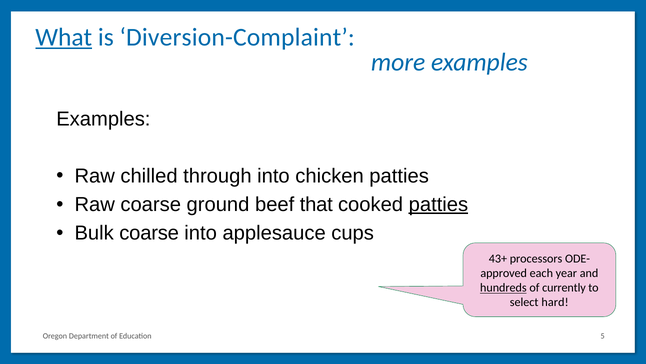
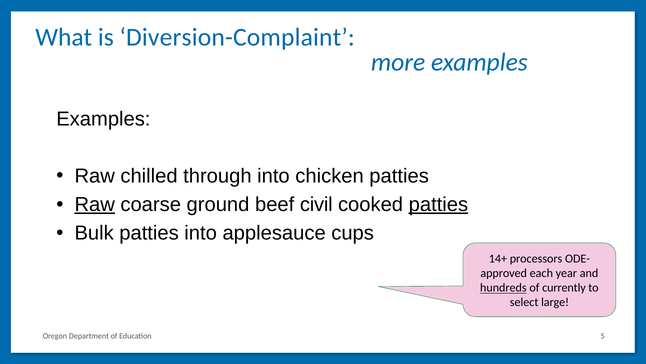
What underline: present -> none
Raw at (95, 204) underline: none -> present
that: that -> civil
Bulk coarse: coarse -> patties
43+: 43+ -> 14+
hard: hard -> large
